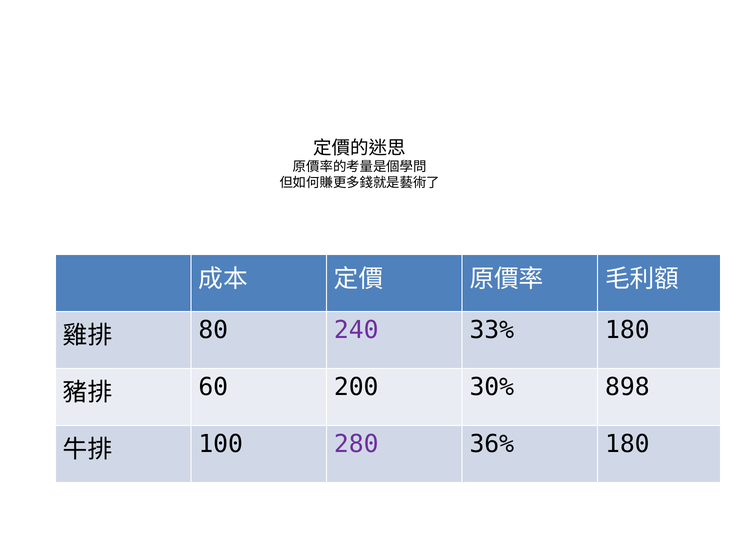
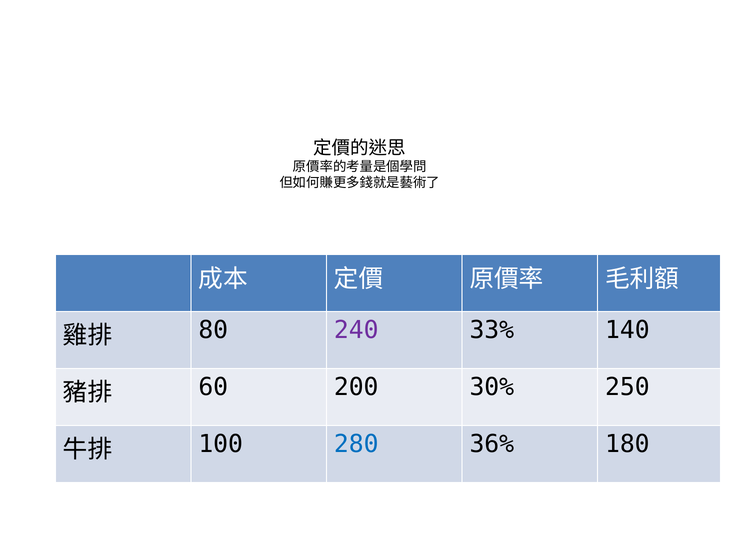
33% 180: 180 -> 140
898: 898 -> 250
280 colour: purple -> blue
